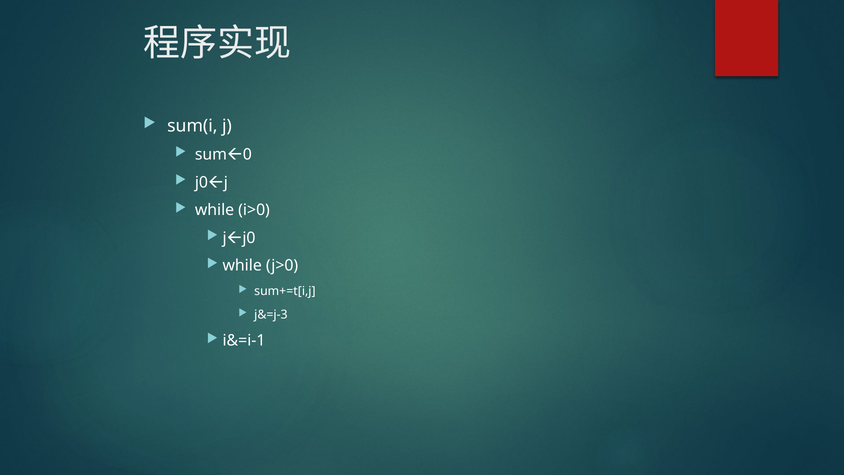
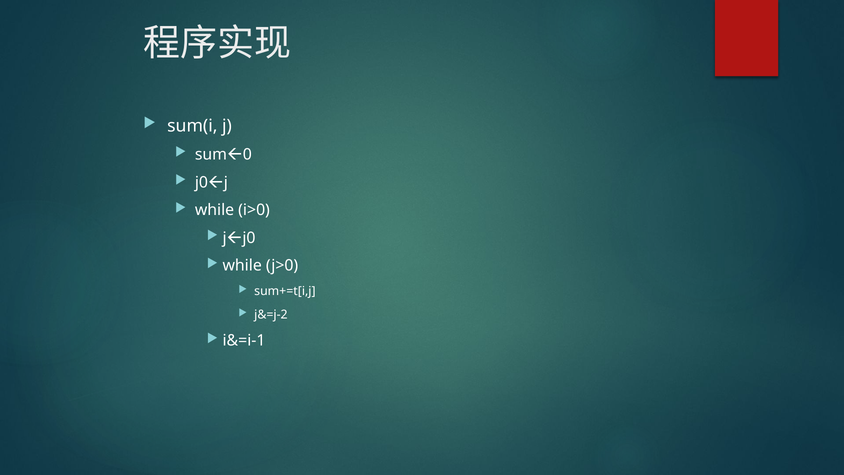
j&=j-3: j&=j-3 -> j&=j-2
